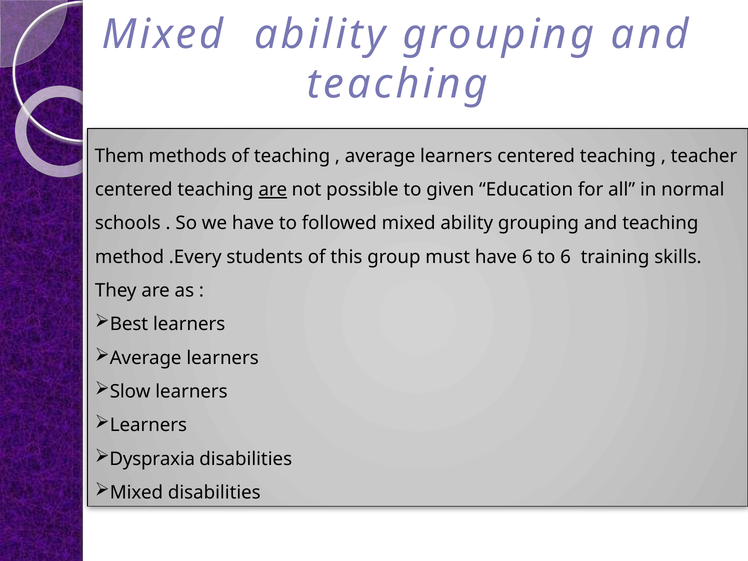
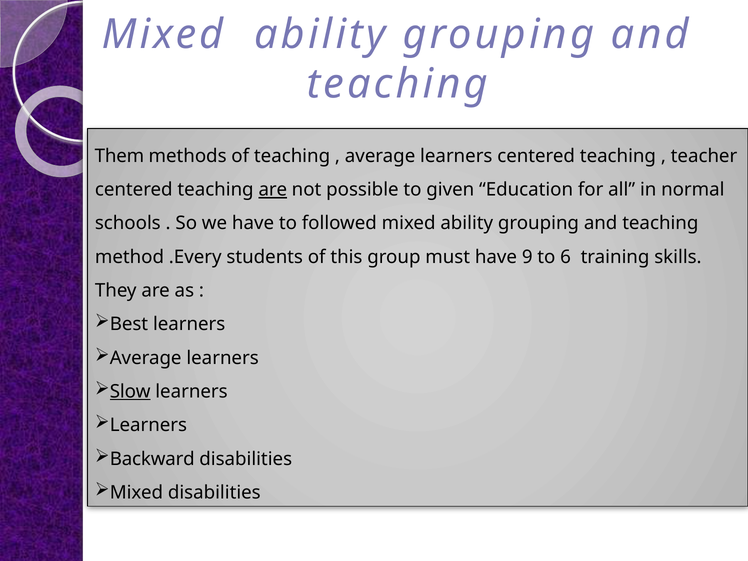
have 6: 6 -> 9
Slow underline: none -> present
Dyspraxia: Dyspraxia -> Backward
